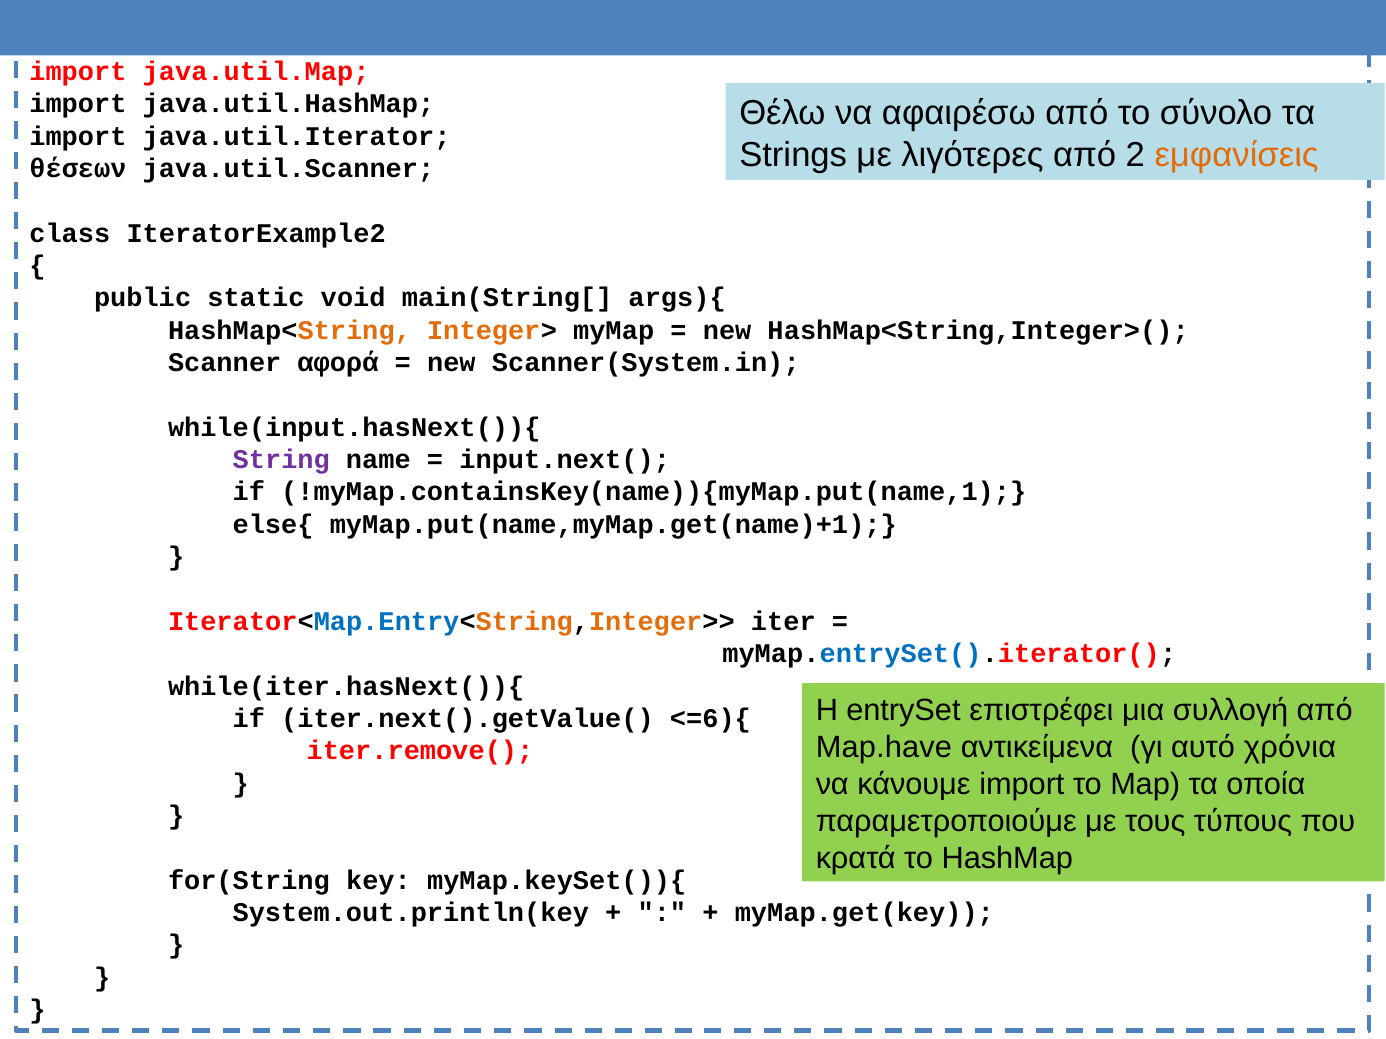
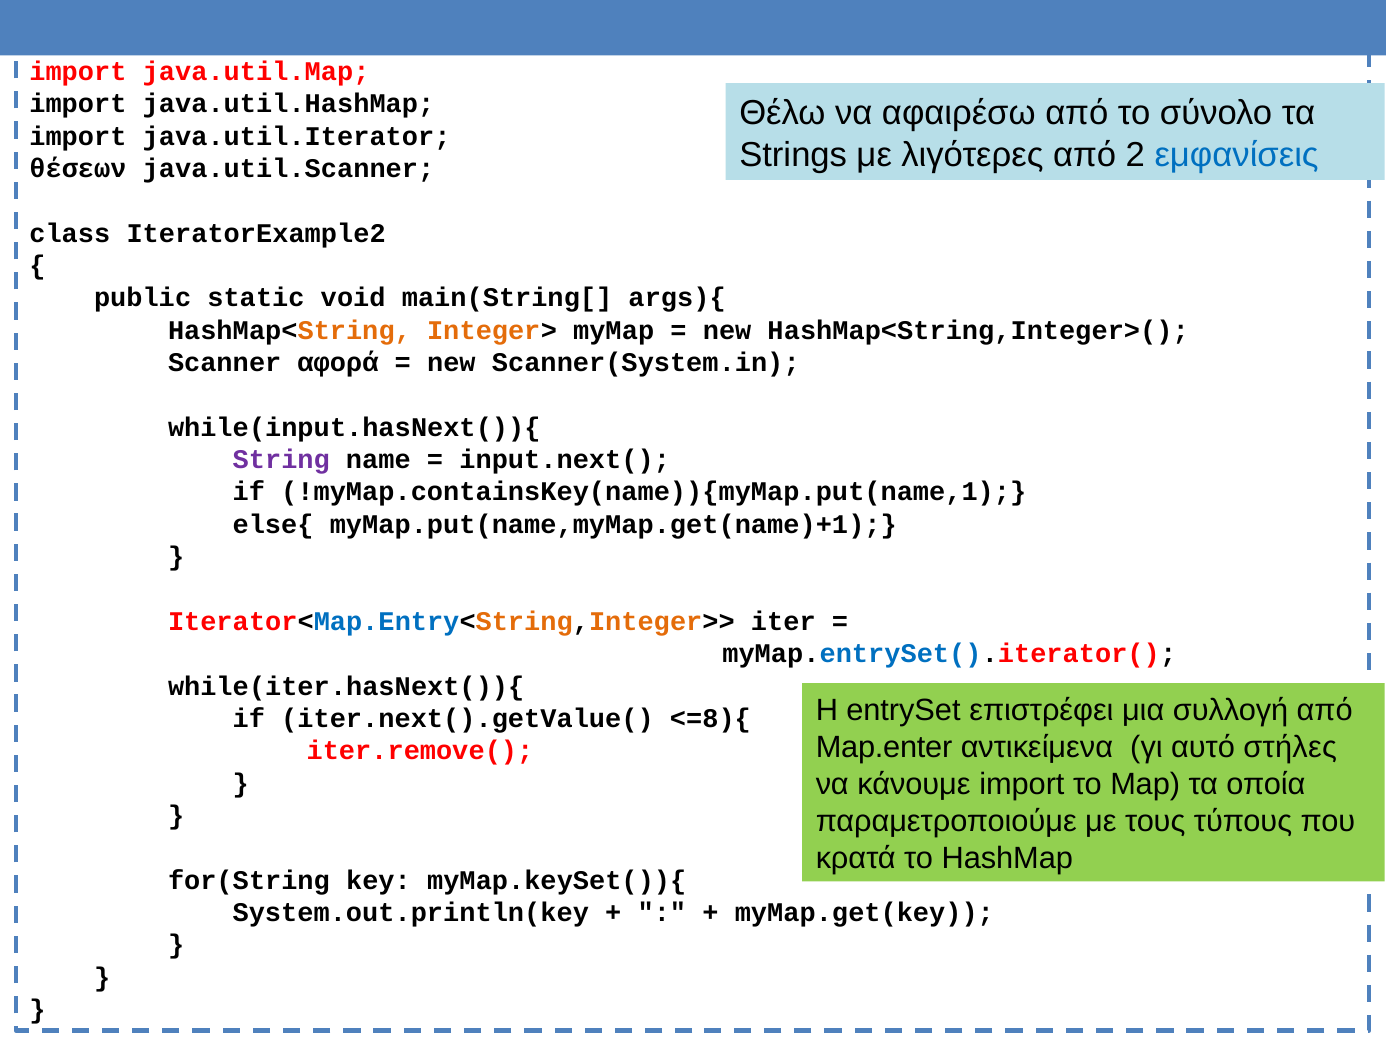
εμφανίσεις colour: orange -> blue
<=6){: <=6){ -> <=8){
Map.have: Map.have -> Map.enter
χρόνια: χρόνια -> στήλες
